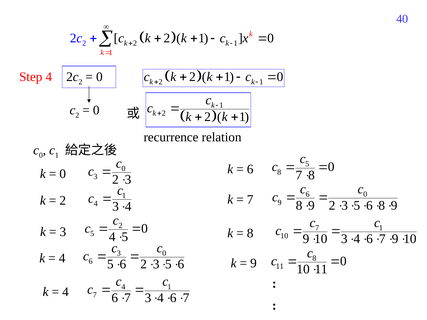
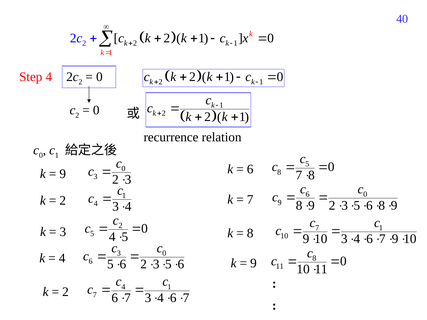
0 at (63, 174): 0 -> 9
4 at (65, 292): 4 -> 2
